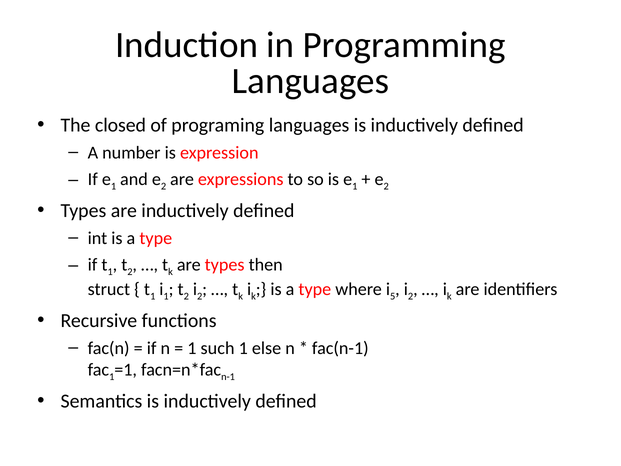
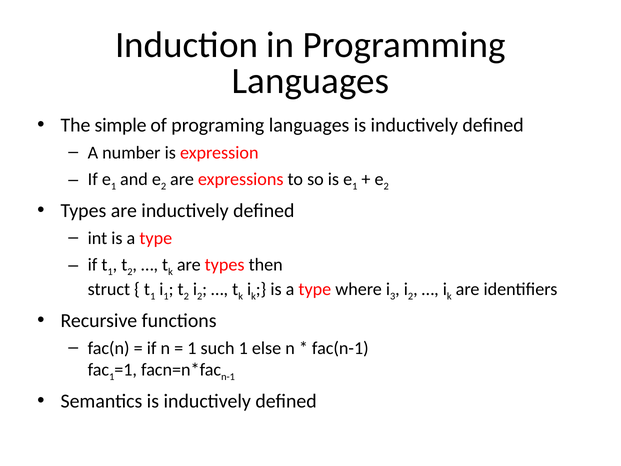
closed: closed -> simple
5: 5 -> 3
